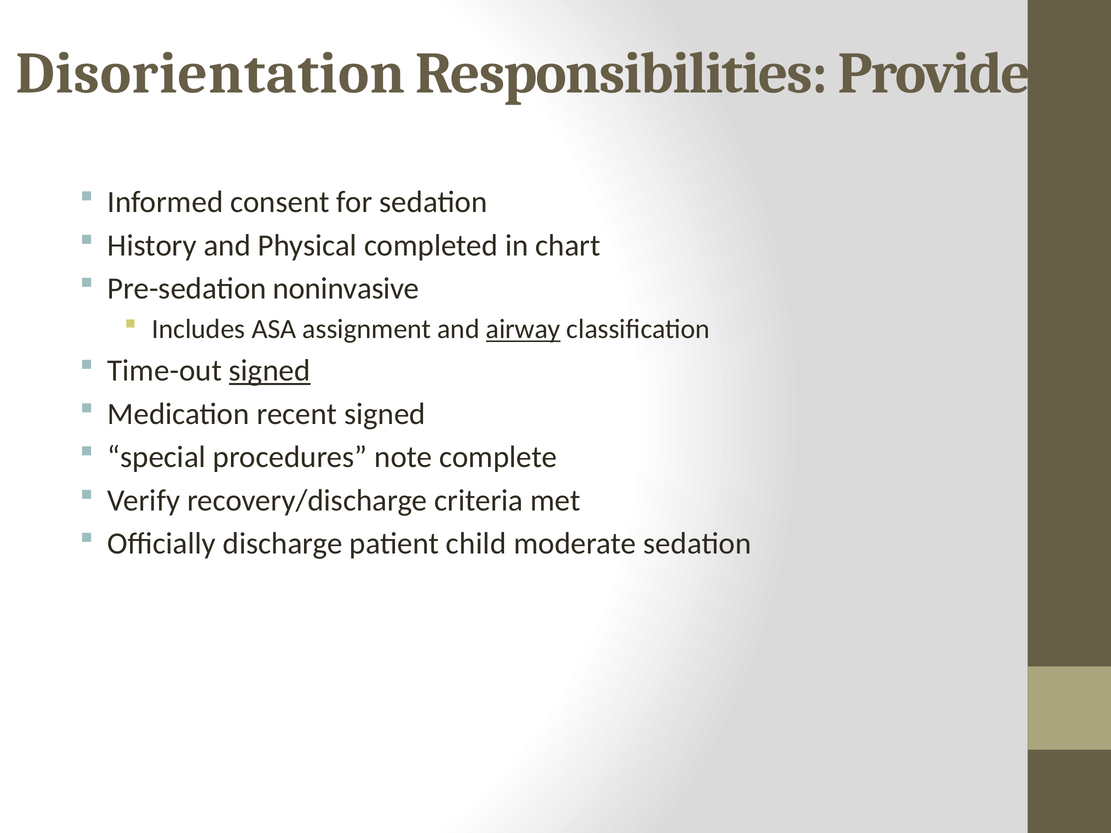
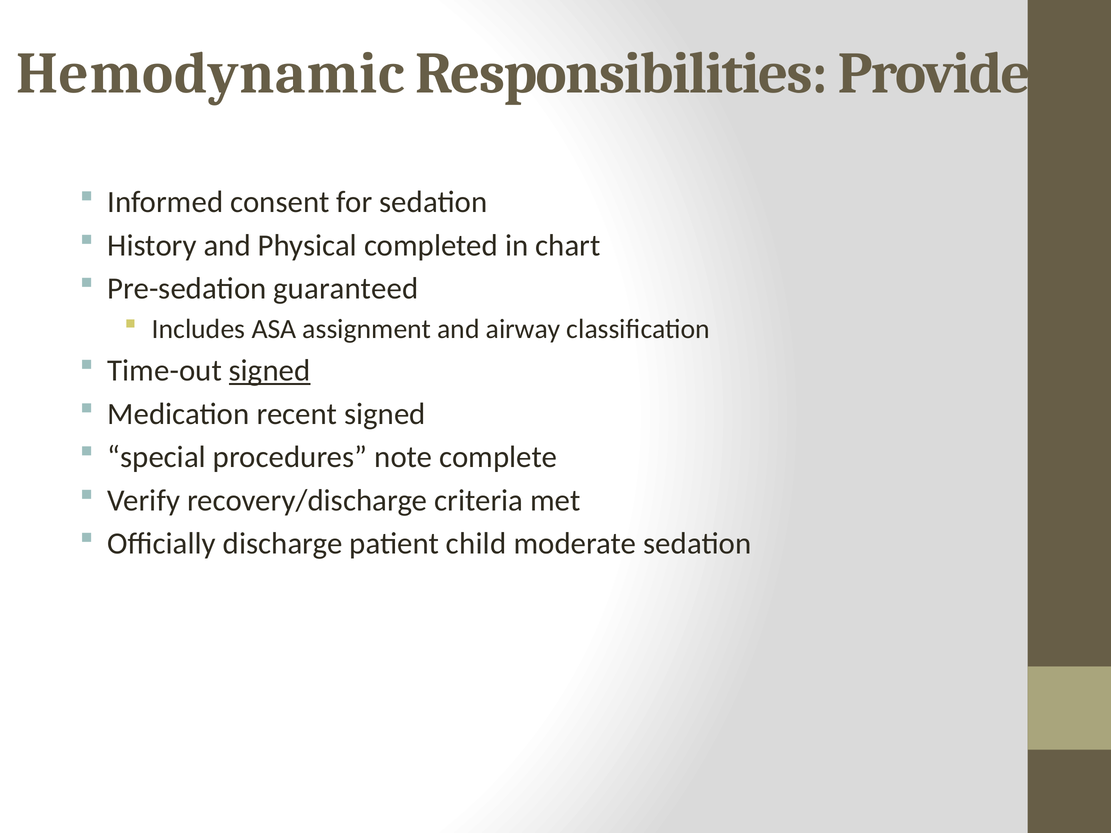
Disorientation: Disorientation -> Hemodynamic
noninvasive: noninvasive -> guaranteed
airway underline: present -> none
